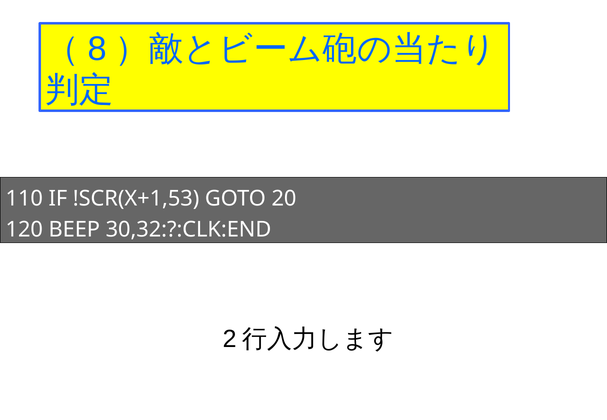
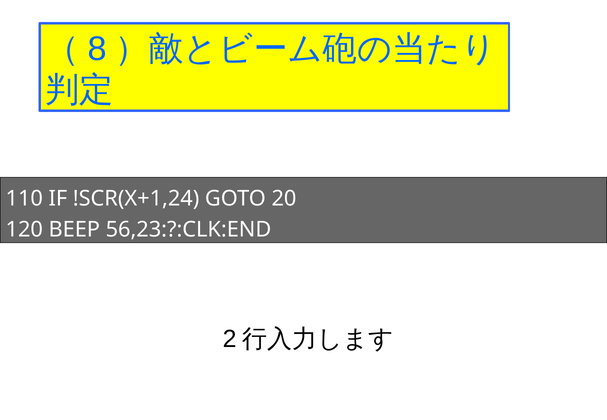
!SCR(X+1,53: !SCR(X+1,53 -> !SCR(X+1,24
30,32:?:CLK:END: 30,32:?:CLK:END -> 56,23:?:CLK:END
